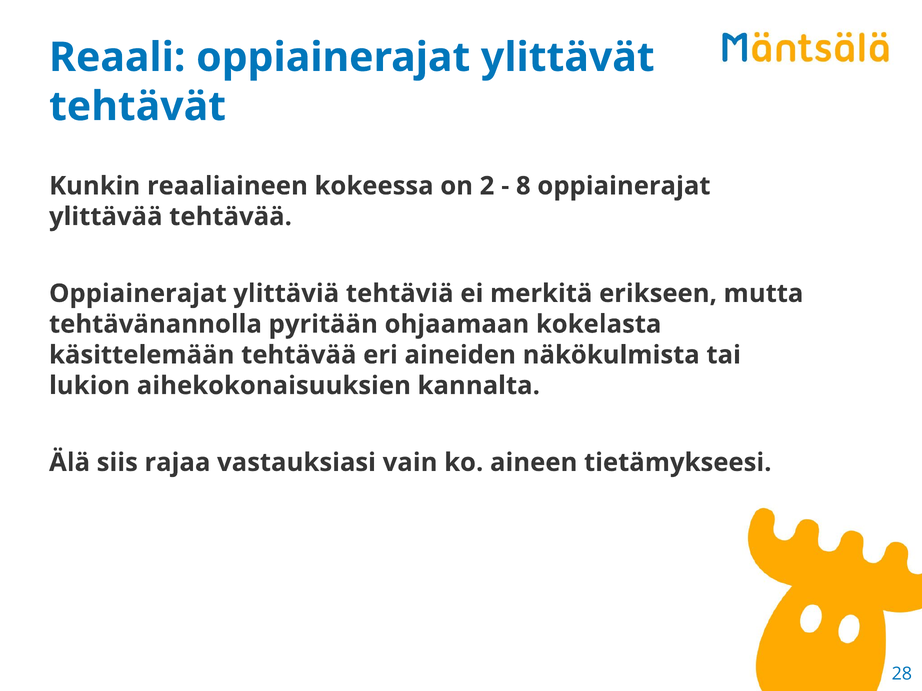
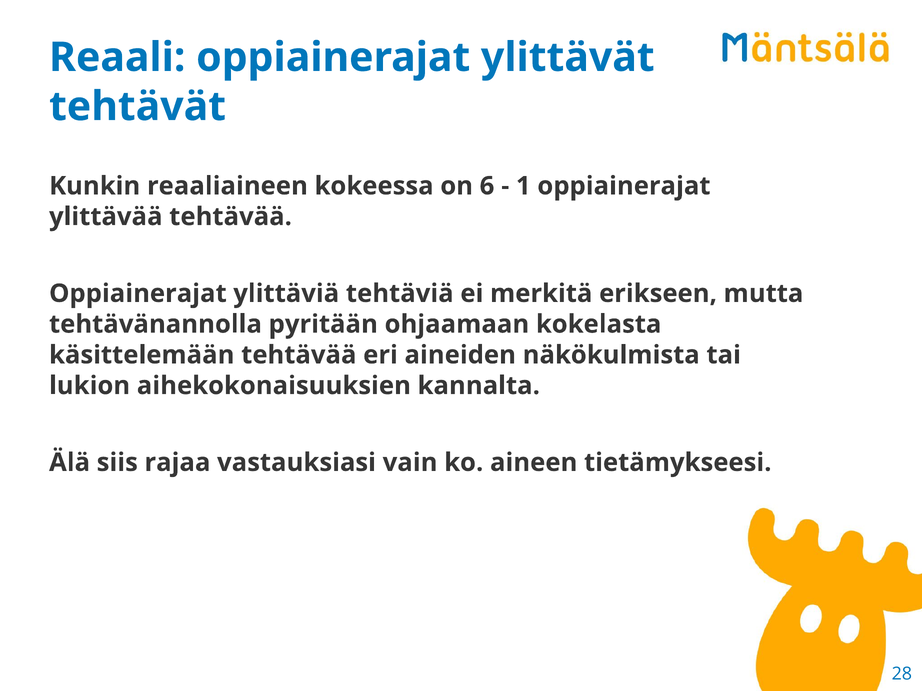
2: 2 -> 6
8: 8 -> 1
